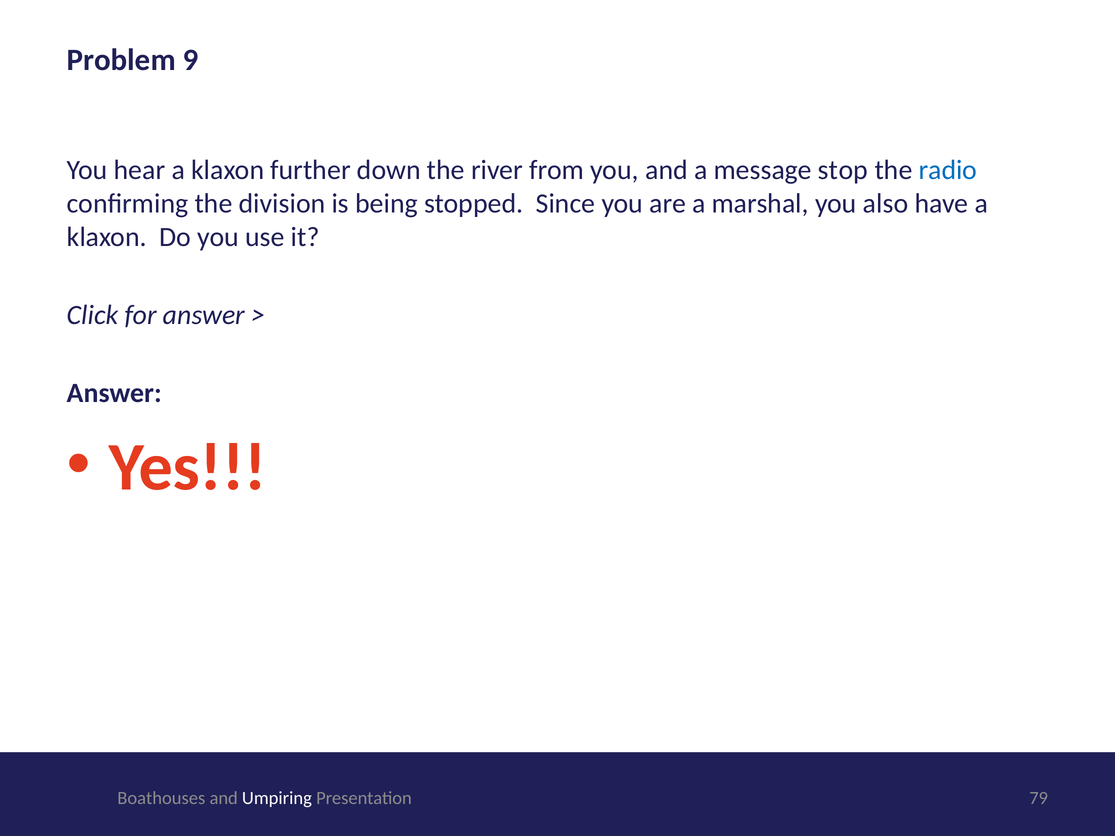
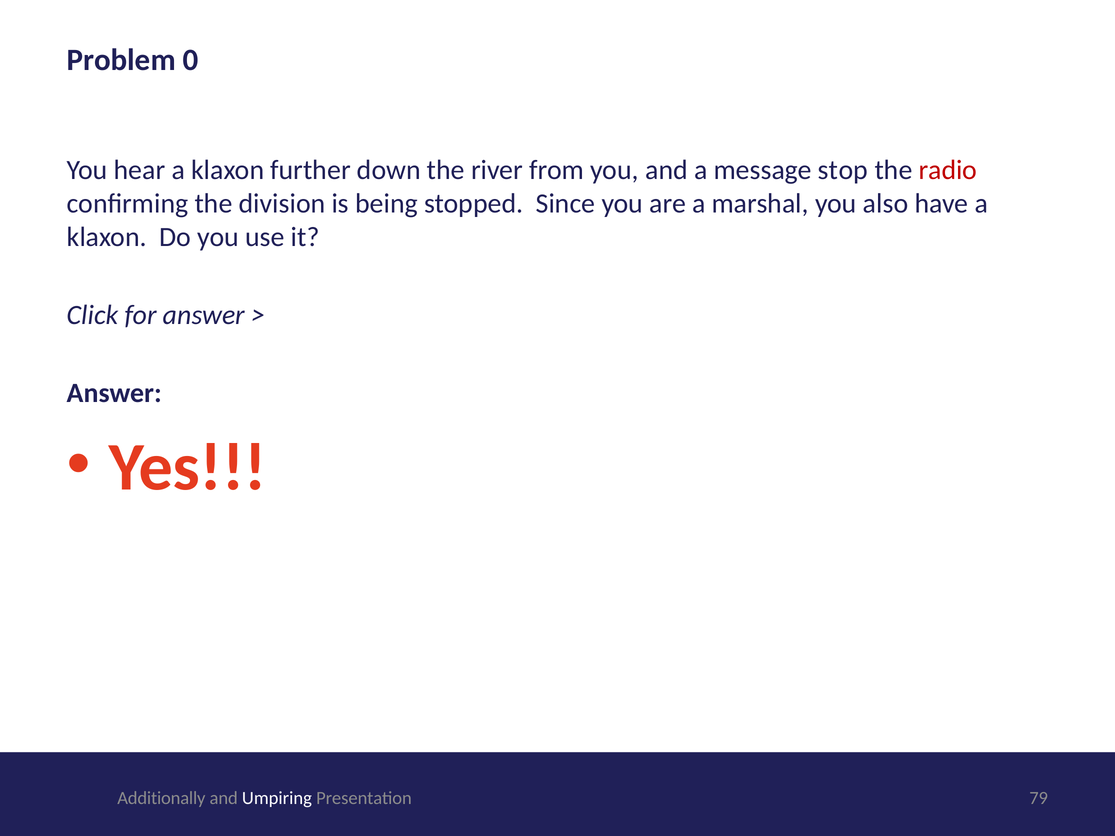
9: 9 -> 0
radio colour: blue -> red
Boathouses: Boathouses -> Additionally
